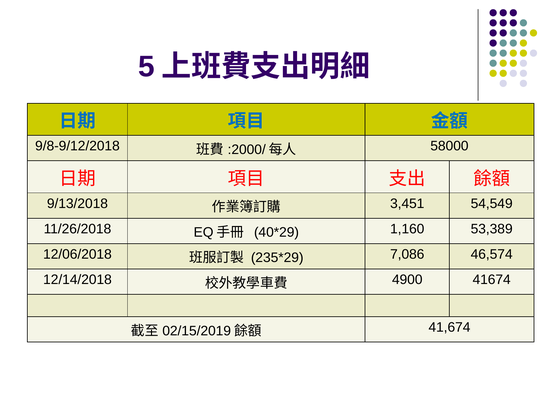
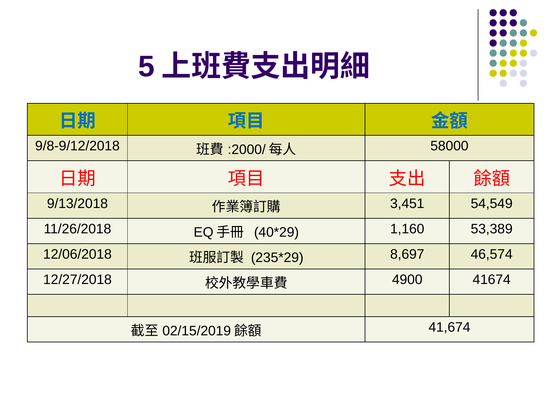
7,086: 7,086 -> 8,697
12/14/2018: 12/14/2018 -> 12/27/2018
